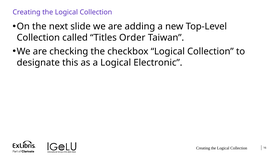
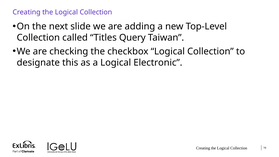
Order: Order -> Query
